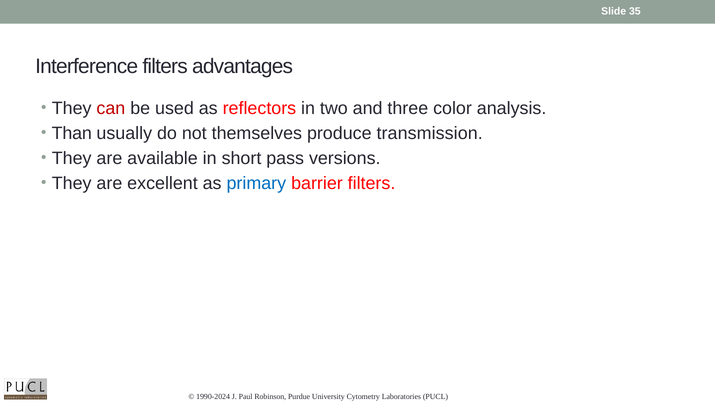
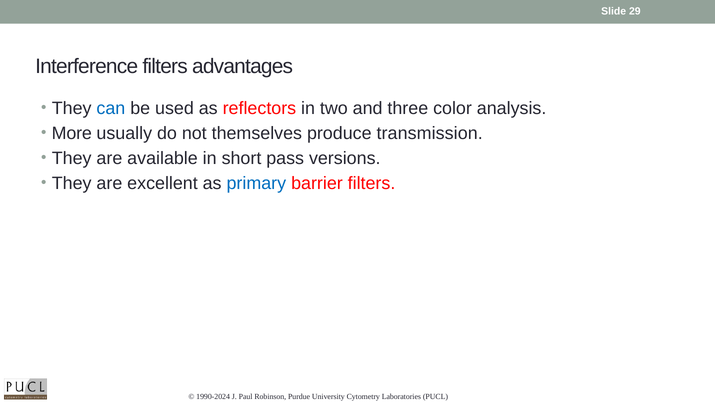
35: 35 -> 29
can colour: red -> blue
Than: Than -> More
